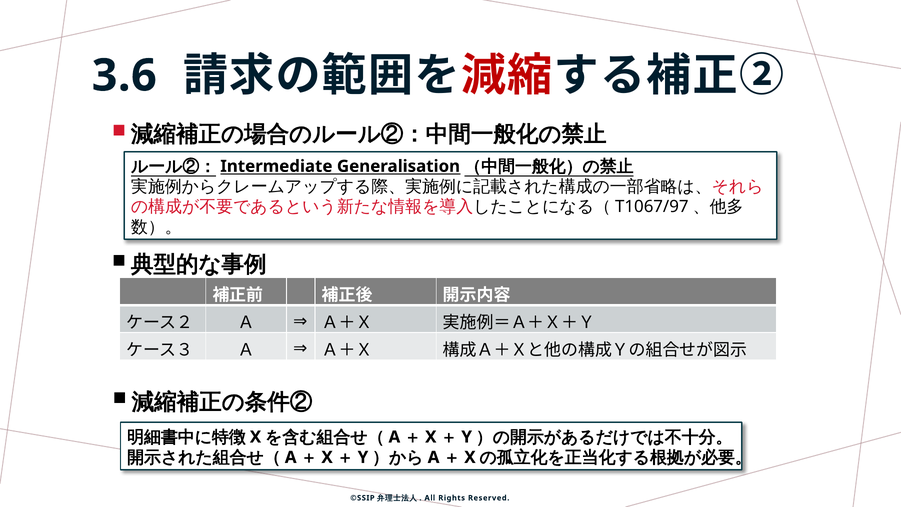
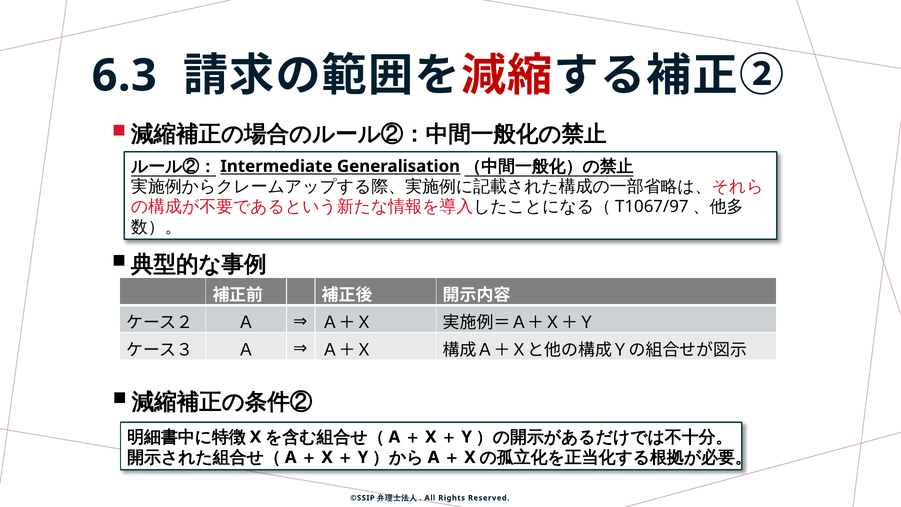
3.6: 3.6 -> 6.3
